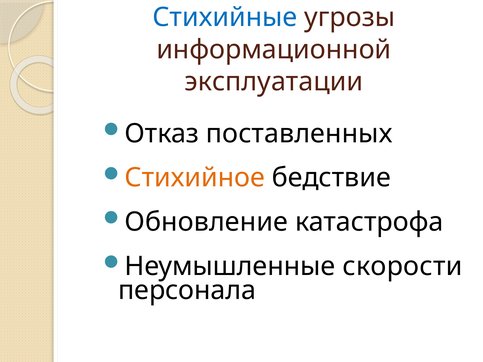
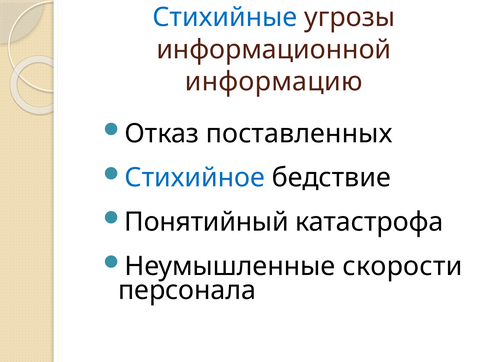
эксплуатации: эксплуатации -> информацию
Стихийное colour: orange -> blue
Обновление: Обновление -> Понятийный
